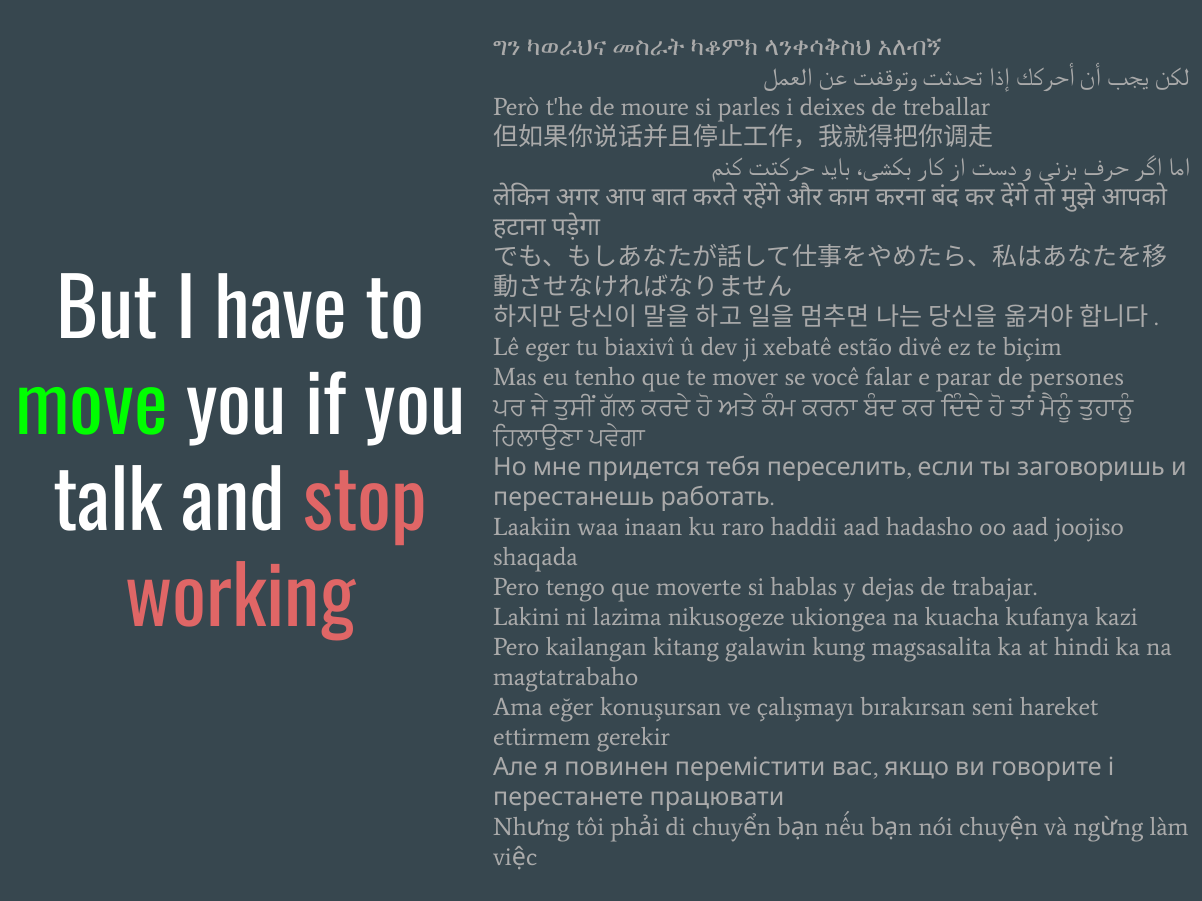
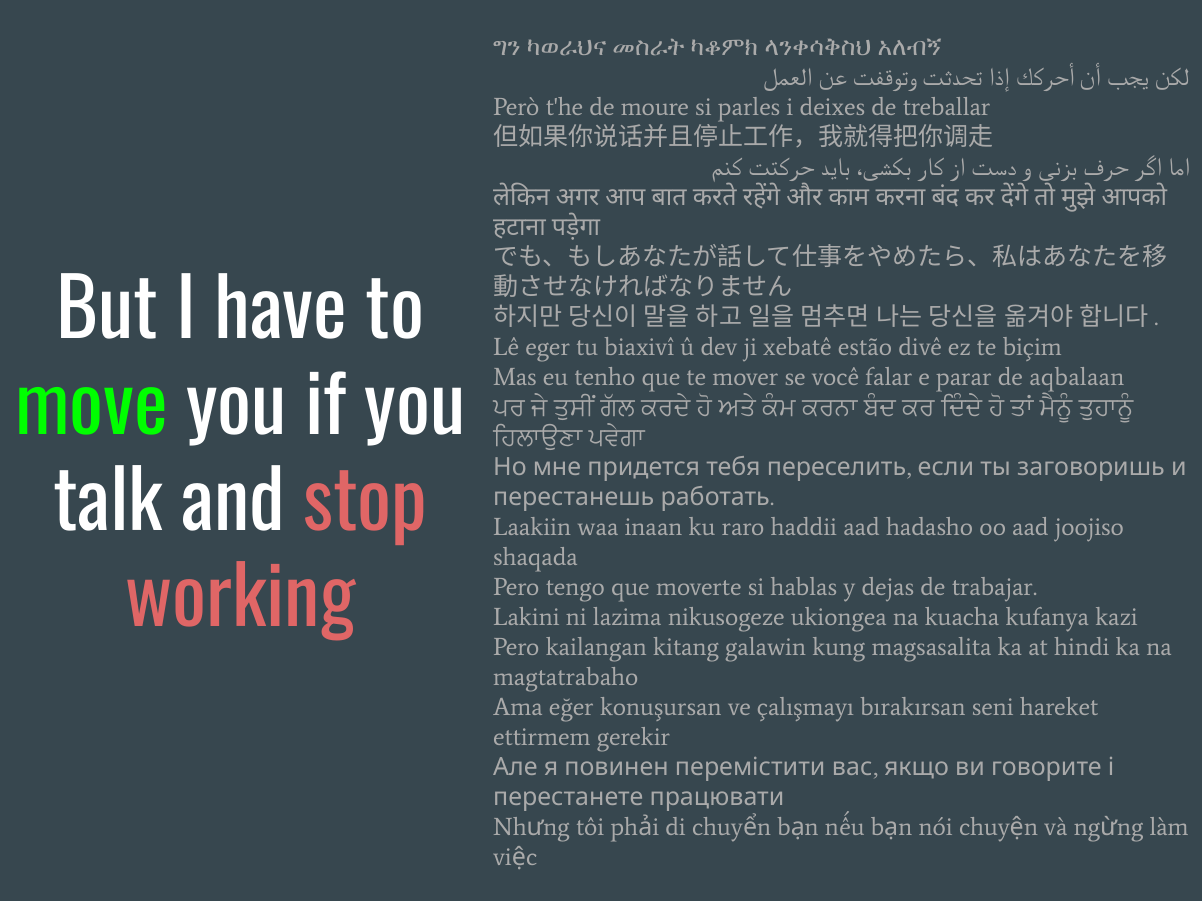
persones: persones -> aqbalaan
